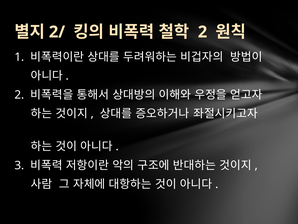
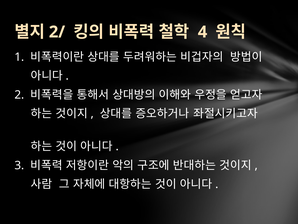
2 at (203, 32): 2 -> 4
